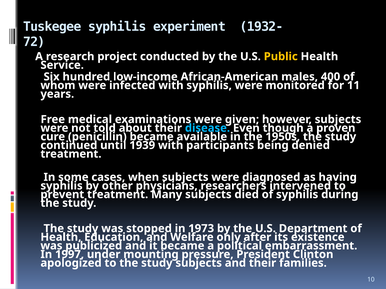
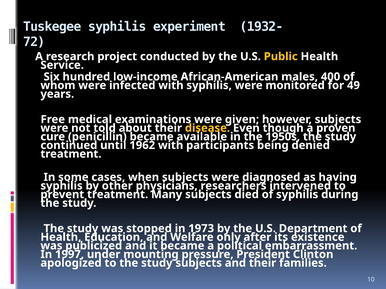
11: 11 -> 49
disease colour: light blue -> yellow
1939: 1939 -> 1962
